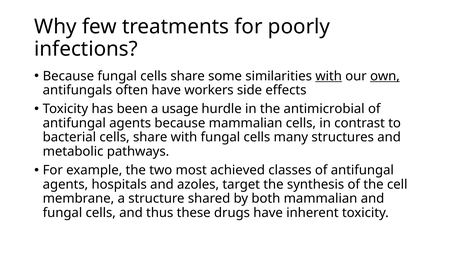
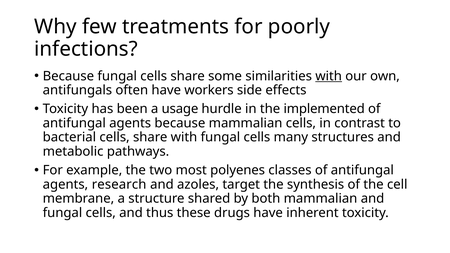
own underline: present -> none
antimicrobial: antimicrobial -> implemented
achieved: achieved -> polyenes
hospitals: hospitals -> research
